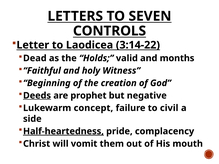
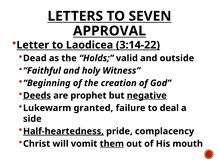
CONTROLS: CONTROLS -> APPROVAL
months: months -> outside
negative underline: none -> present
concept: concept -> granted
civil: civil -> deal
them underline: none -> present
